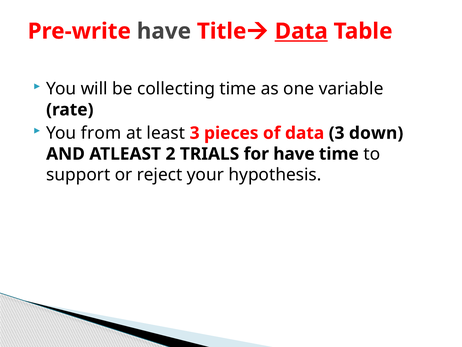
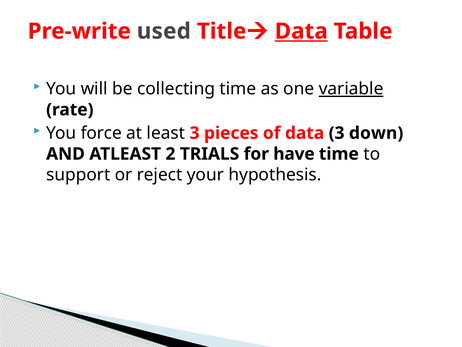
Pre-write have: have -> used
variable underline: none -> present
from: from -> force
